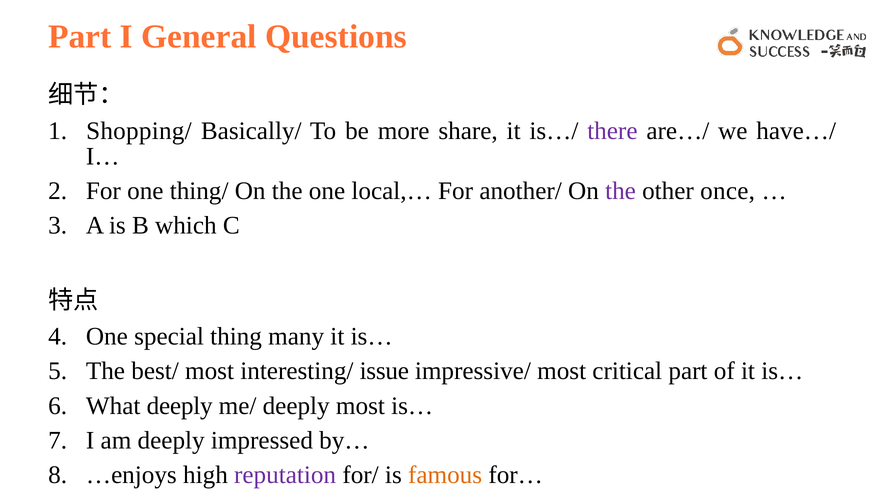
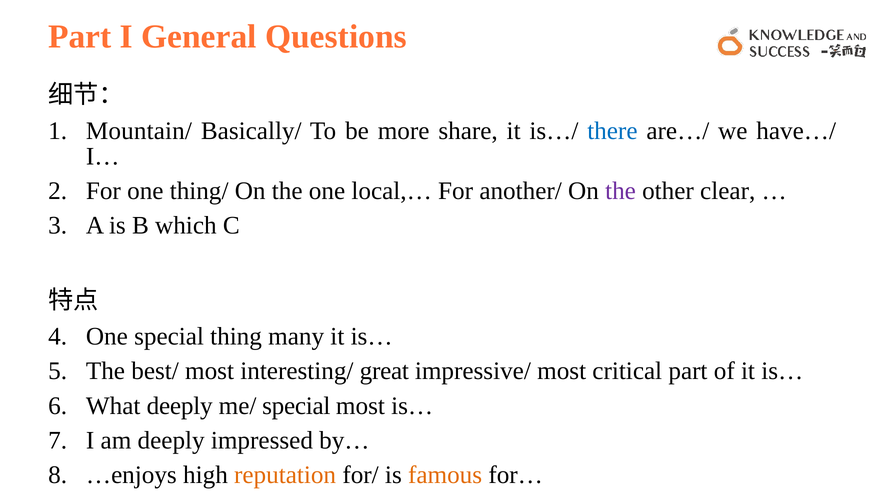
Shopping/: Shopping/ -> Mountain/
there colour: purple -> blue
once: once -> clear
issue: issue -> great
me/ deeply: deeply -> special
reputation colour: purple -> orange
